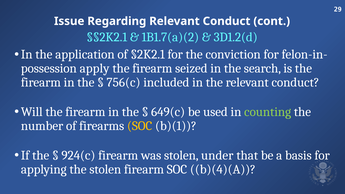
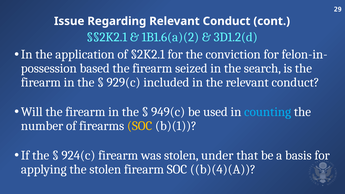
1B1.7(a)(2: 1B1.7(a)(2 -> 1B1.6(a)(2
apply: apply -> based
756(c: 756(c -> 929(c
649(c: 649(c -> 949(c
counting colour: light green -> light blue
